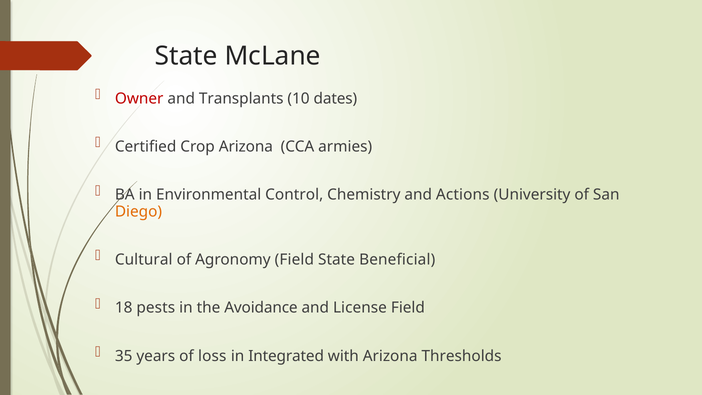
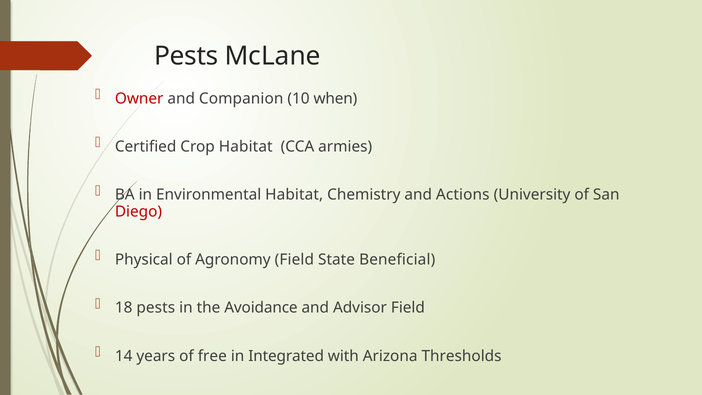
State at (186, 56): State -> Pests
Transplants: Transplants -> Companion
dates: dates -> when
Crop Arizona: Arizona -> Habitat
Environmental Control: Control -> Habitat
Diego colour: orange -> red
Cultural: Cultural -> Physical
License: License -> Advisor
35: 35 -> 14
loss: loss -> free
